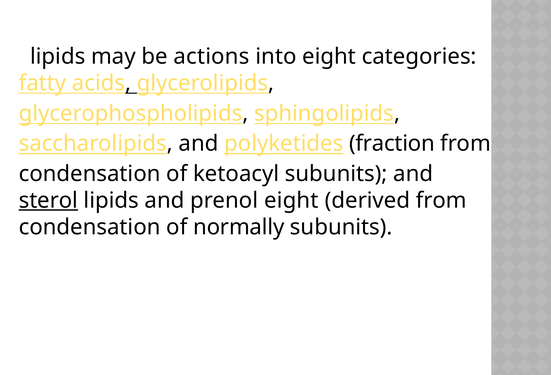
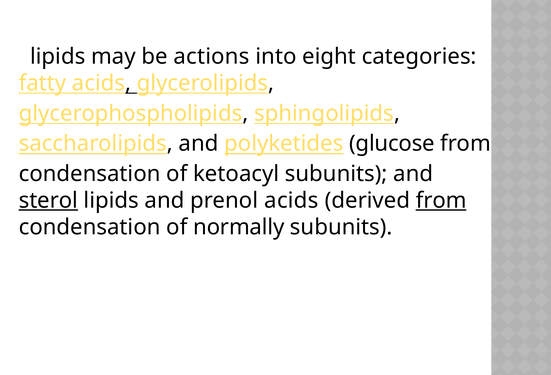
fraction: fraction -> glucose
prenol eight: eight -> acids
from at (441, 200) underline: none -> present
